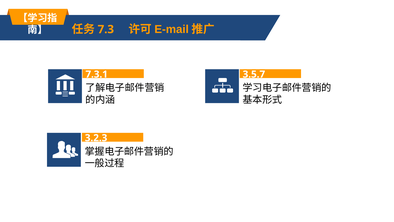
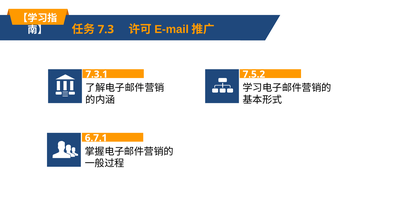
3.5.7: 3.5.7 -> 7.5.2
3.2.3: 3.2.3 -> 6.7.1
